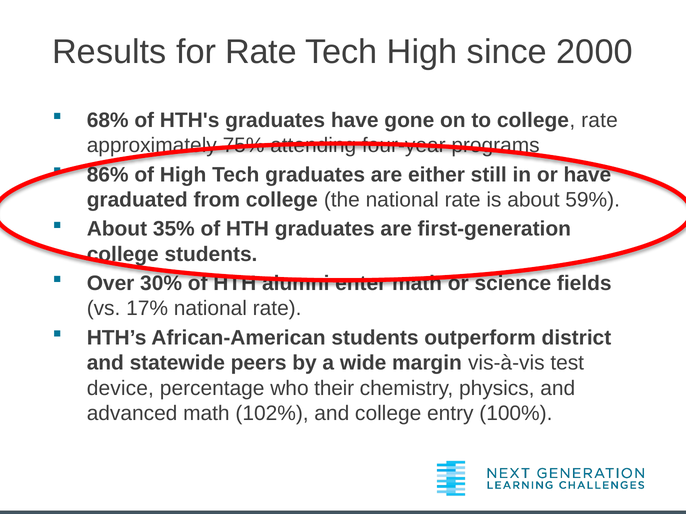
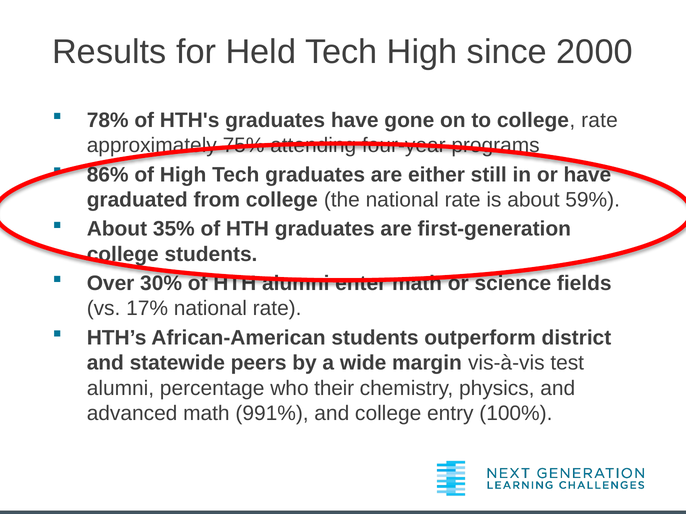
for Rate: Rate -> Held
68%: 68% -> 78%
device at (120, 389): device -> alumni
102%: 102% -> 991%
